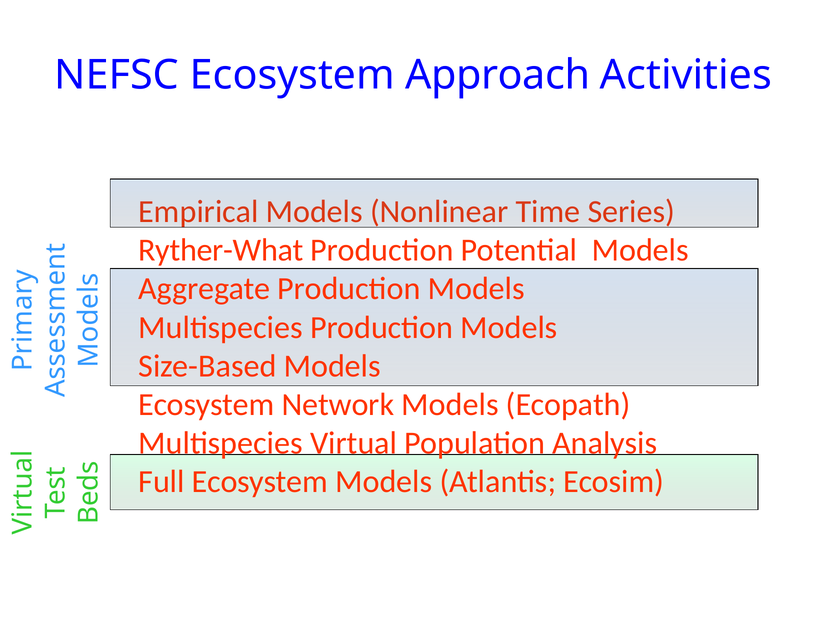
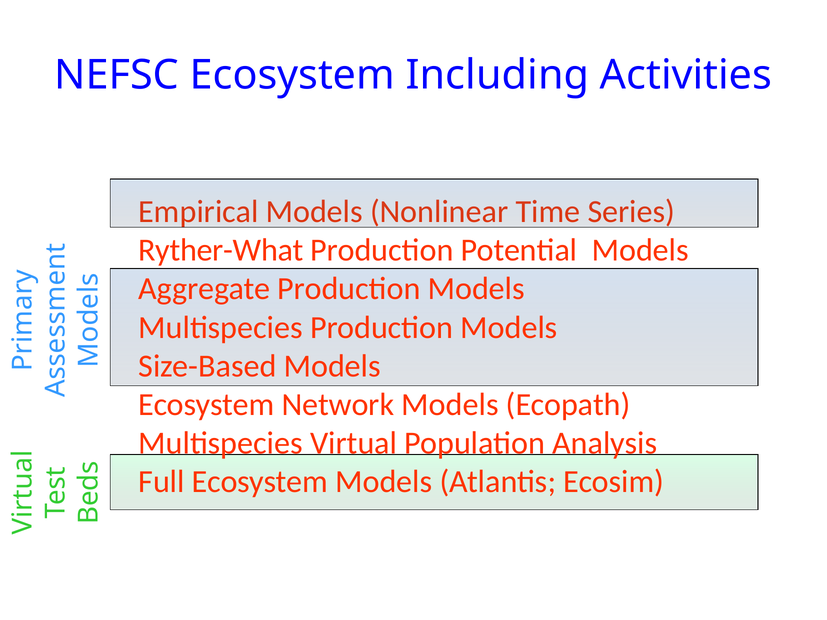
Approach: Approach -> Including
